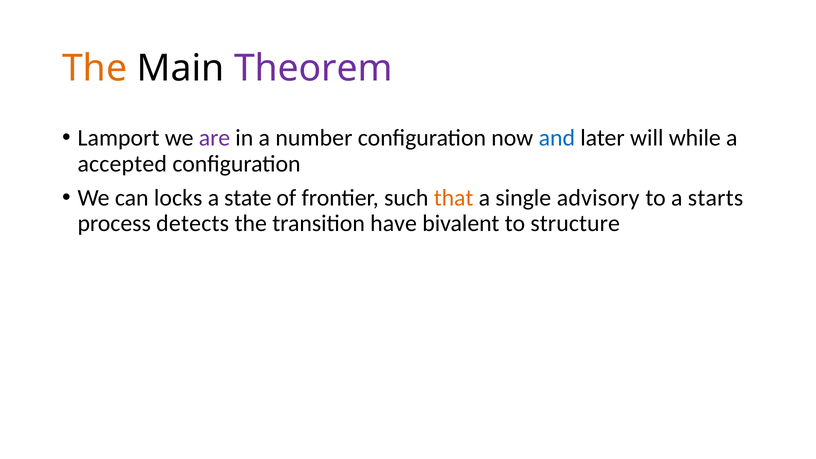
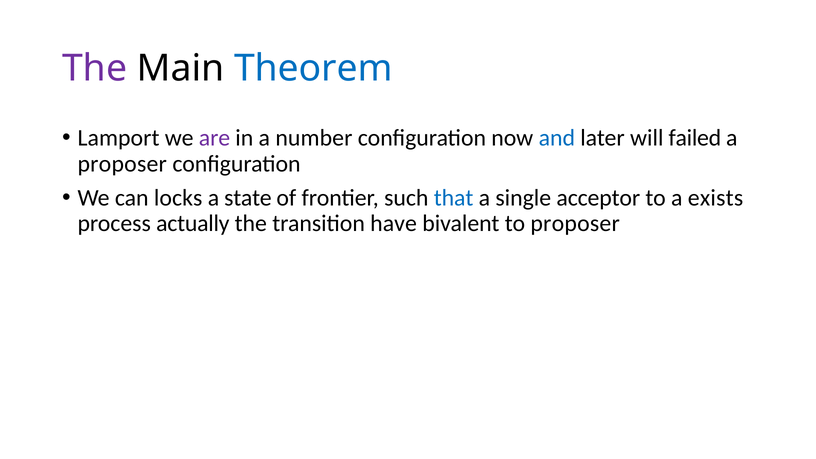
The at (95, 69) colour: orange -> purple
Theorem colour: purple -> blue
while: while -> failed
accepted at (122, 164): accepted -> proposer
that colour: orange -> blue
advisory: advisory -> acceptor
starts: starts -> exists
detects: detects -> actually
to structure: structure -> proposer
